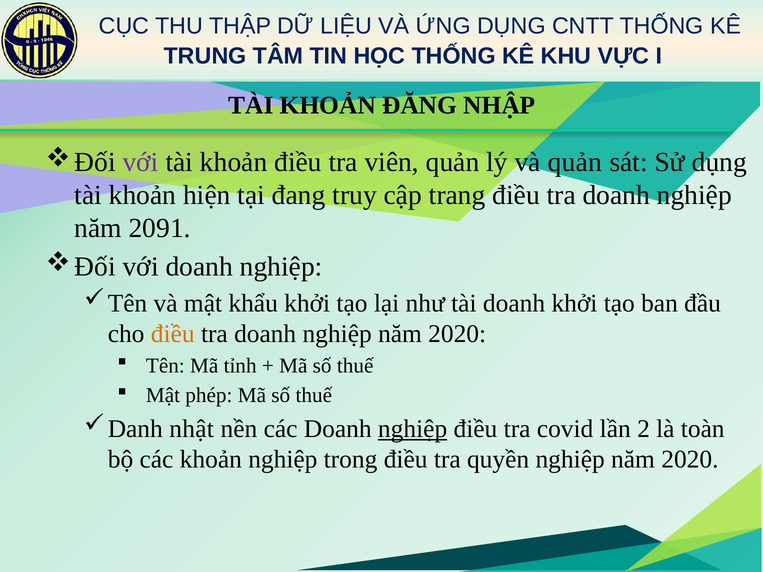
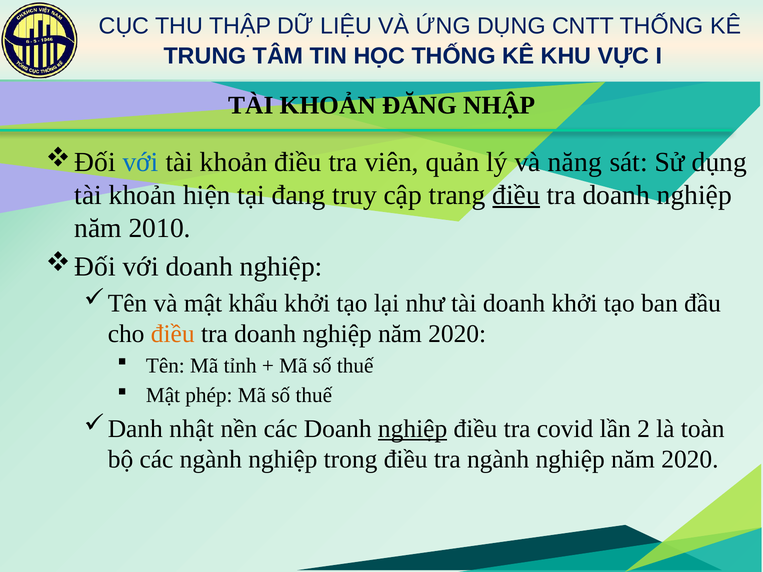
với at (141, 162) colour: purple -> blue
và quản: quản -> năng
điều at (516, 195) underline: none -> present
2091: 2091 -> 2010
các khoản: khoản -> ngành
tra quyền: quyền -> ngành
